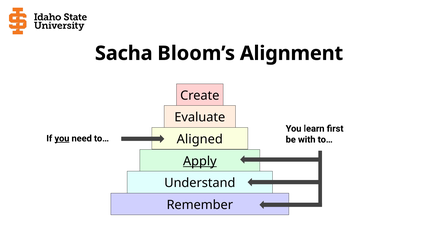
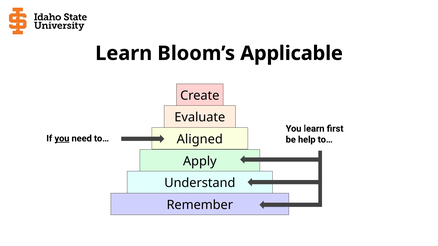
Sacha at (124, 53): Sacha -> Learn
Alignment: Alignment -> Applicable
with: with -> help
Apply underline: present -> none
